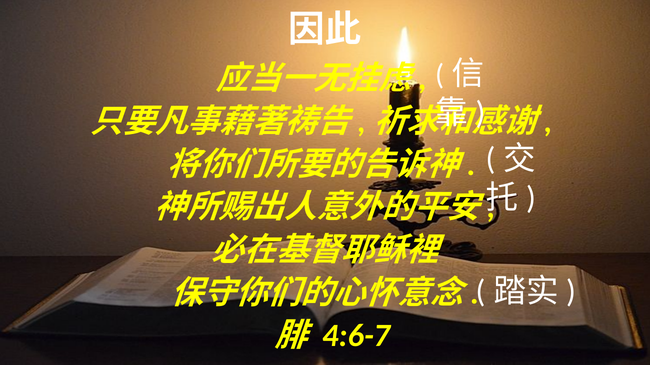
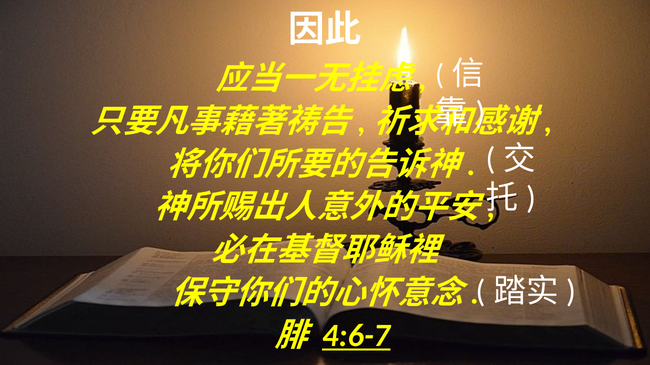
4:6-7 underline: none -> present
